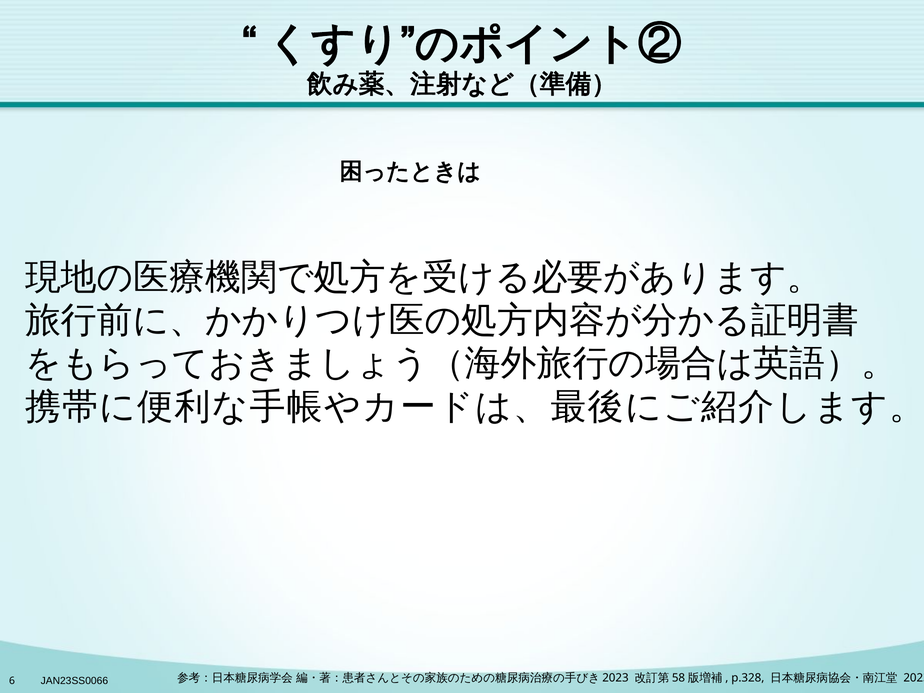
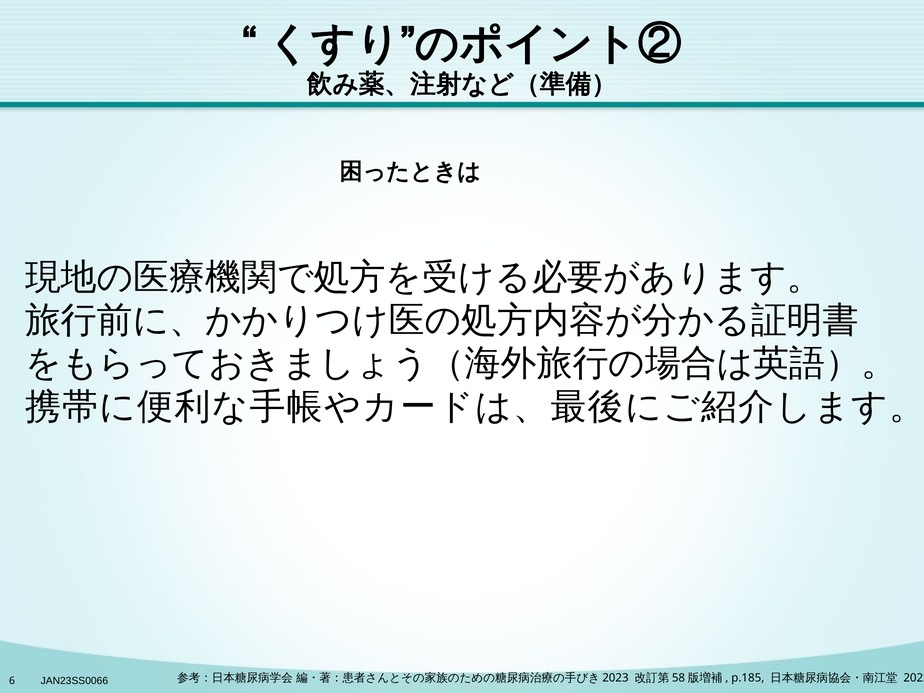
p.328: p.328 -> p.185
